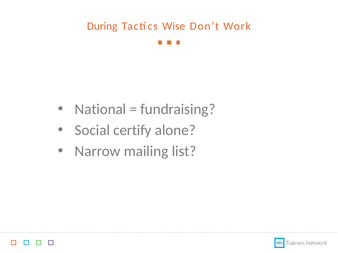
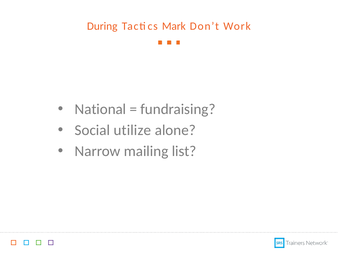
Wise: Wise -> Mark
certify: certify -> utilize
